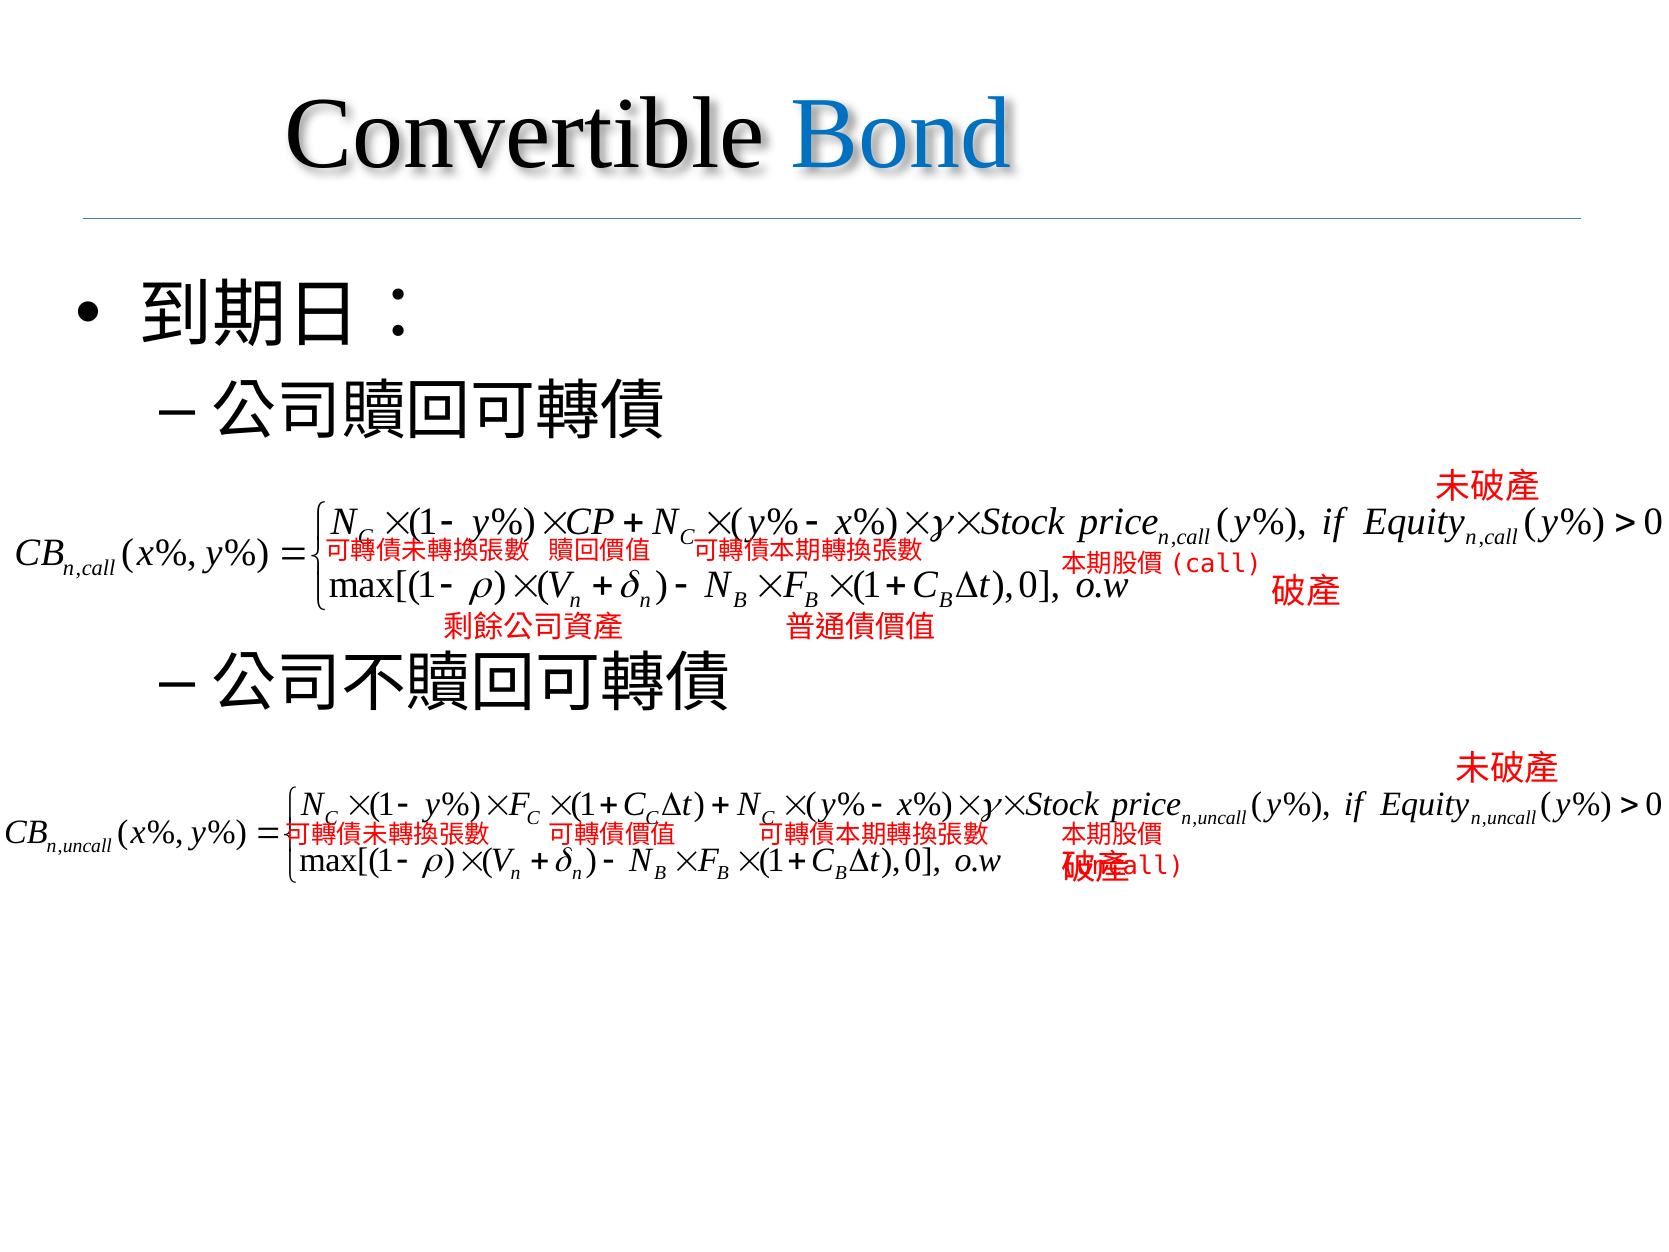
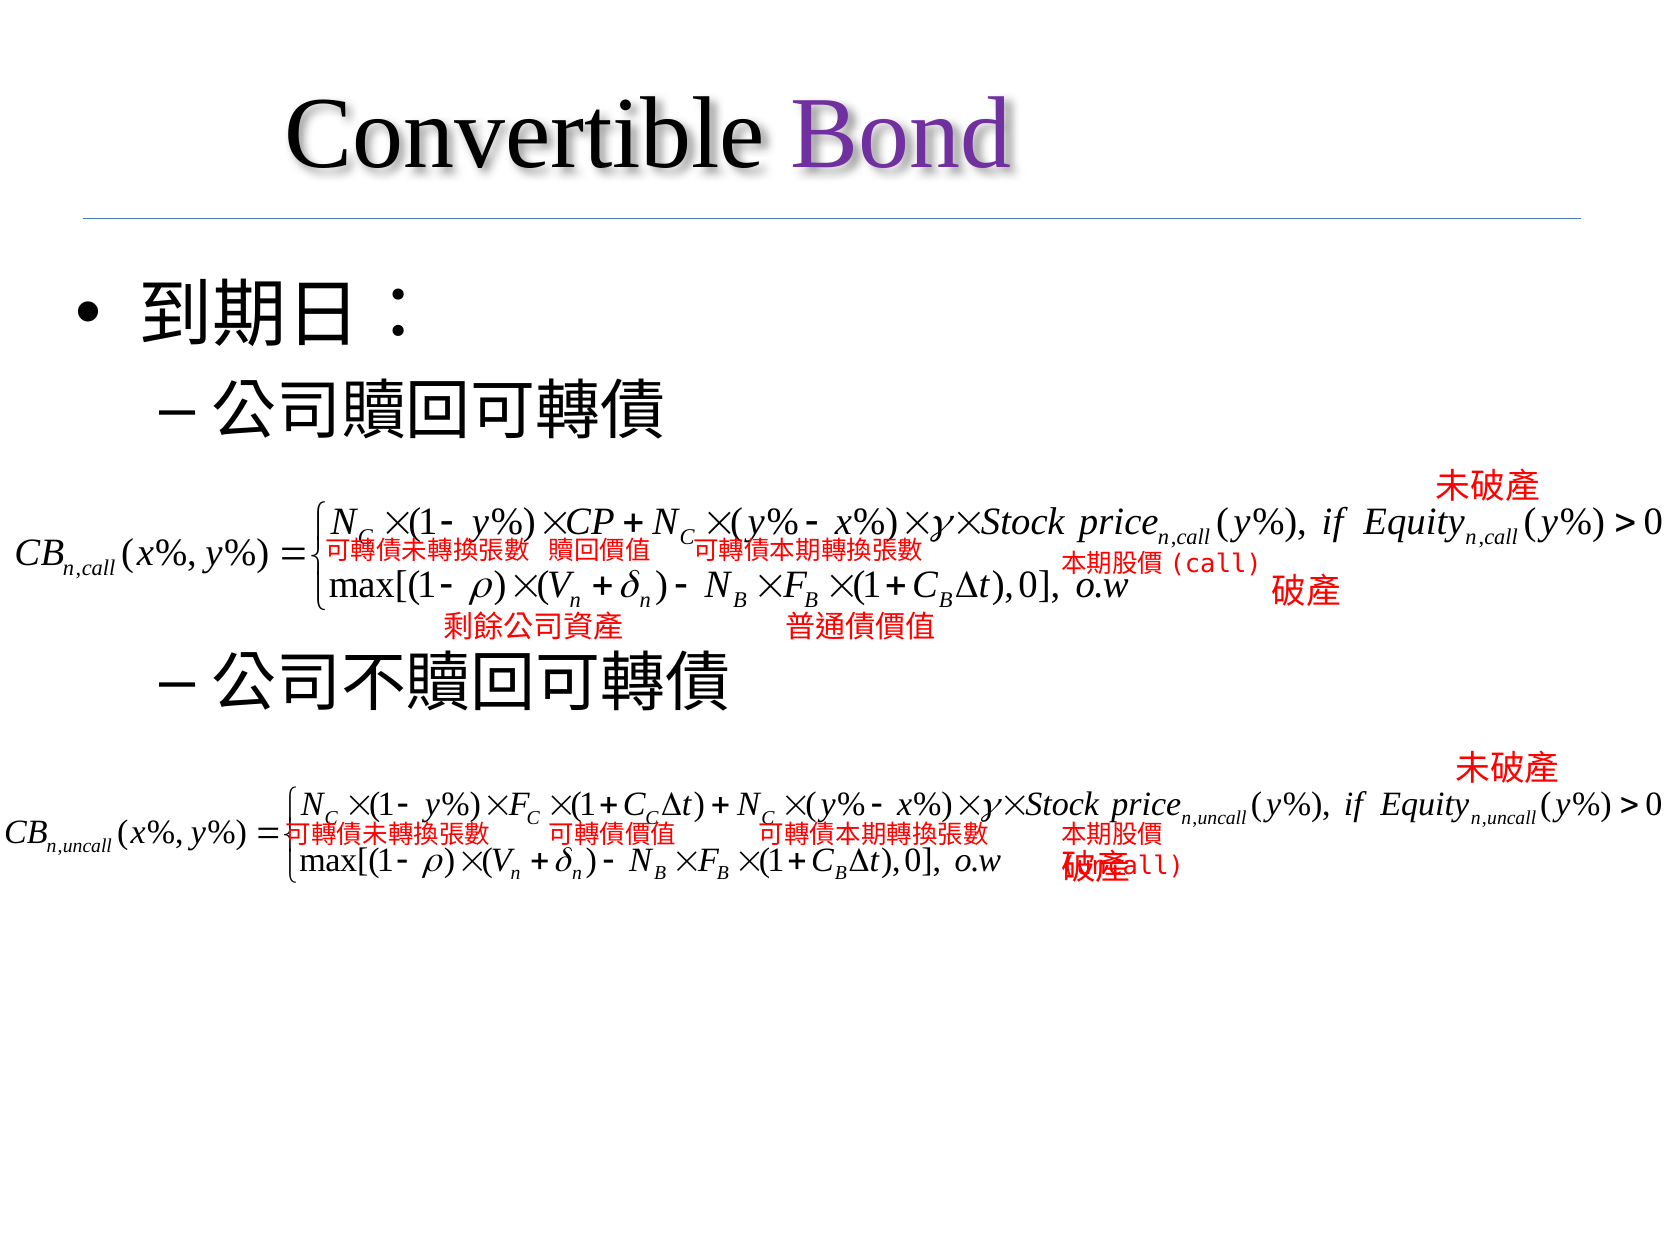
Bond colour: blue -> purple
